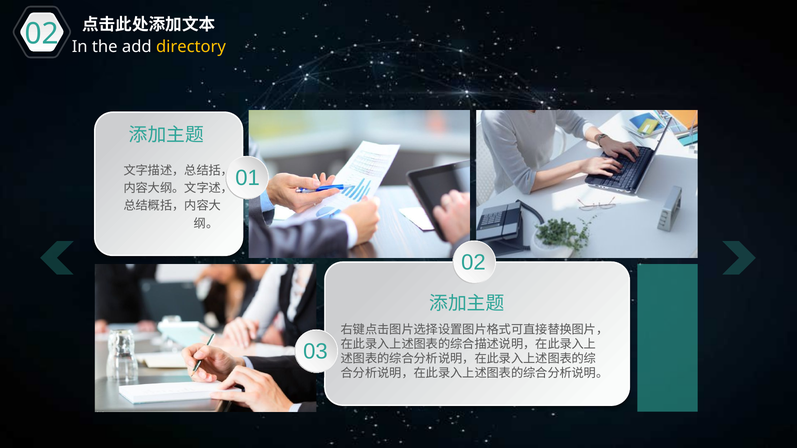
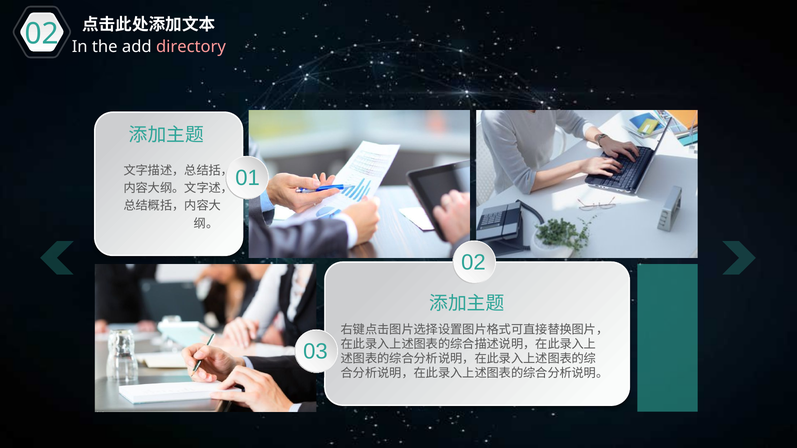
directory colour: yellow -> pink
